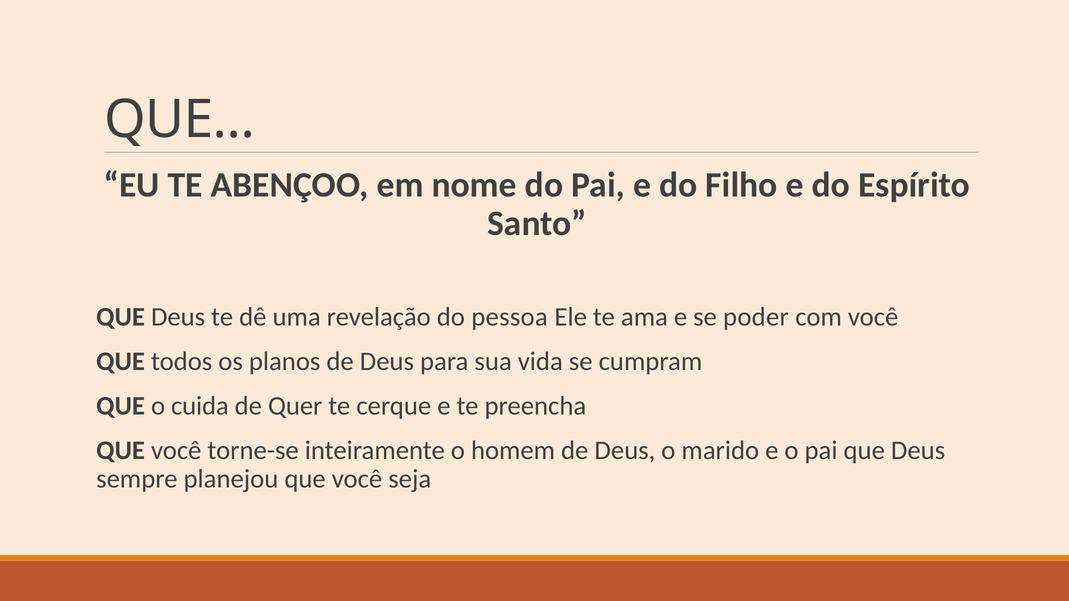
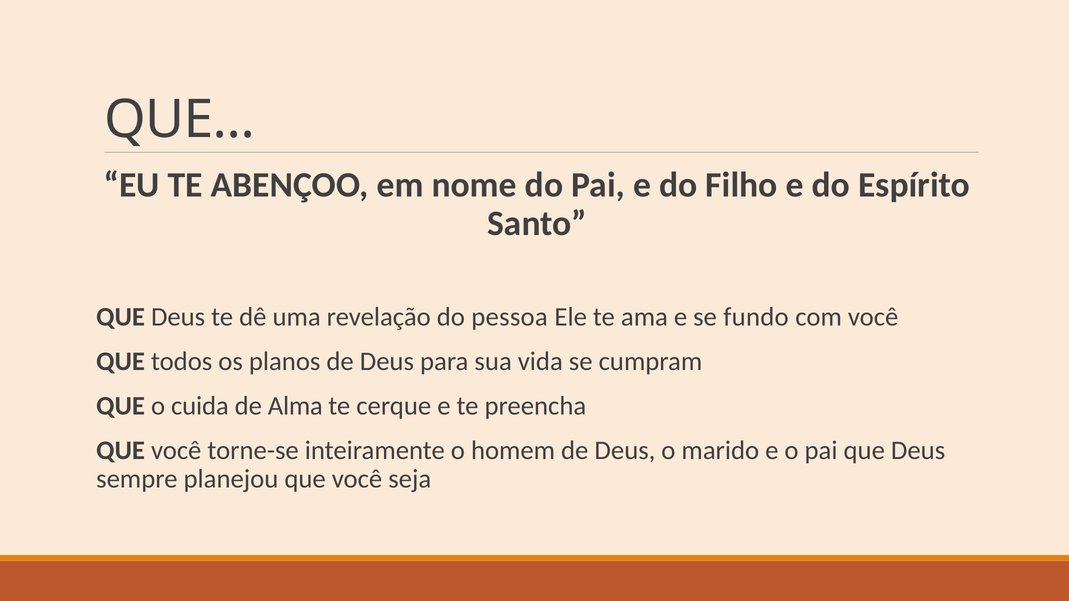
poder: poder -> fundo
Quer: Quer -> Alma
